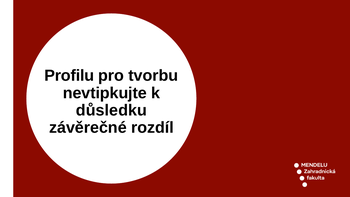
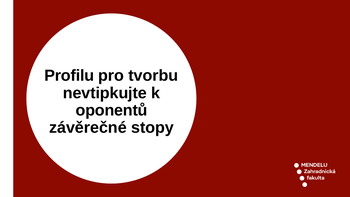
důsledku: důsledku -> oponentů
rozdíl: rozdíl -> stopy
